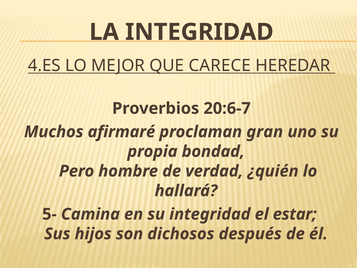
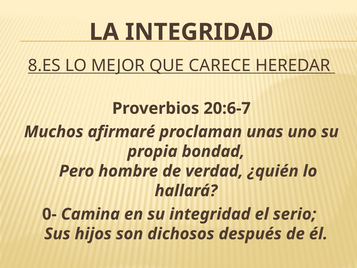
4.ES: 4.ES -> 8.ES
gran: gran -> unas
5-: 5- -> 0-
estar: estar -> serio
